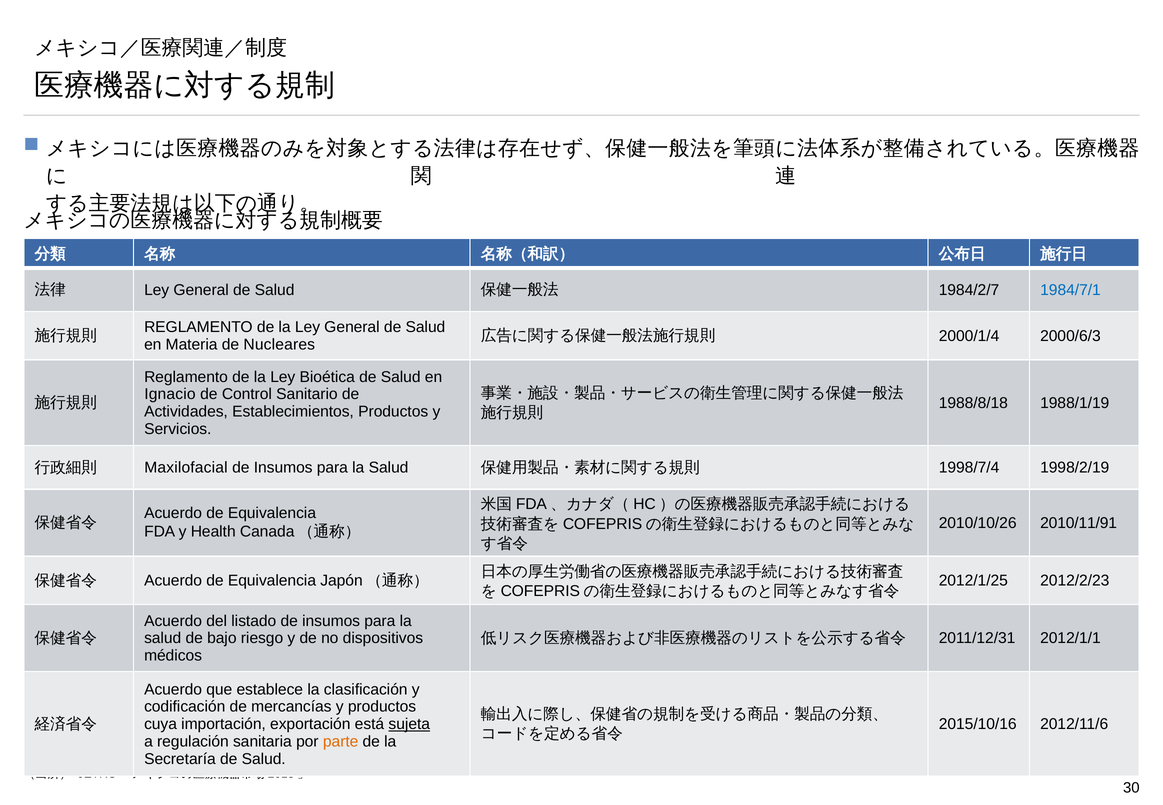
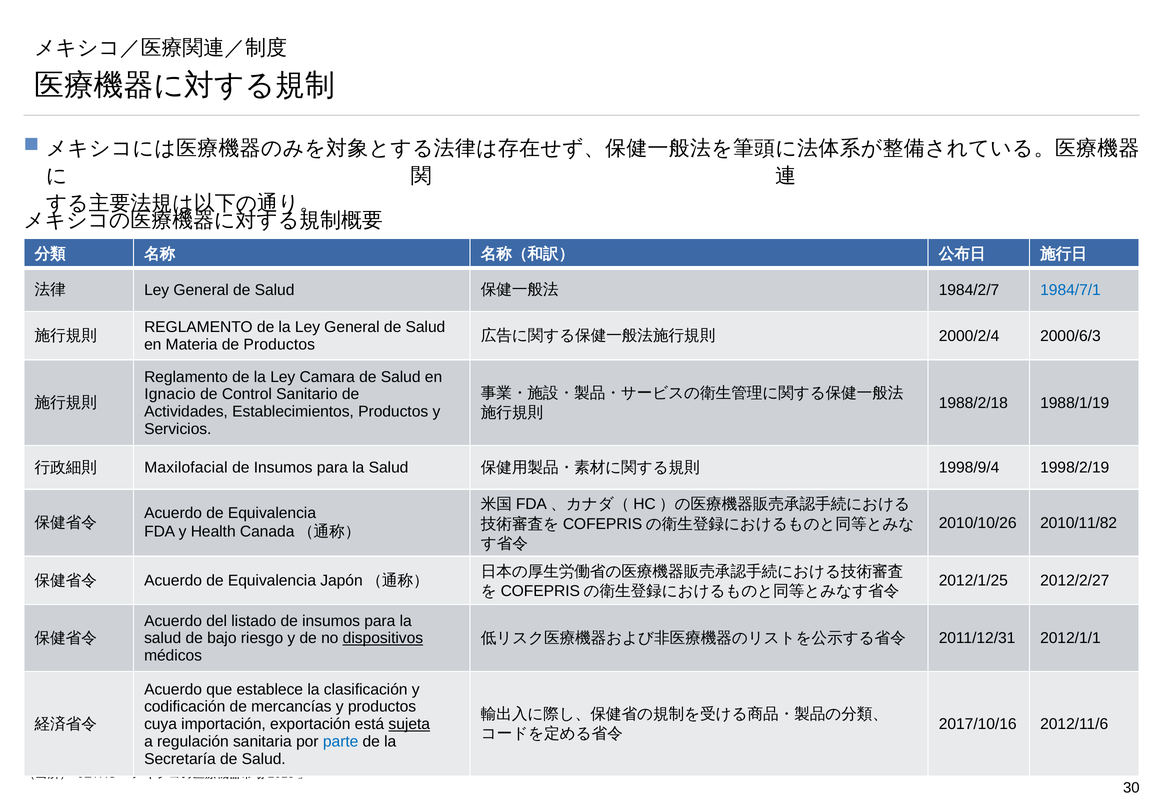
de Nucleares: Nucleares -> Productos
2000/1/4: 2000/1/4 -> 2000/2/4
Bioética: Bioética -> Camara
1988/8/18: 1988/8/18 -> 1988/2/18
1998/7/4: 1998/7/4 -> 1998/9/4
2010/11/91: 2010/11/91 -> 2010/11/82
2012/2/23: 2012/2/23 -> 2012/2/27
dispositivos underline: none -> present
2015/10/16: 2015/10/16 -> 2017/10/16
parte colour: orange -> blue
